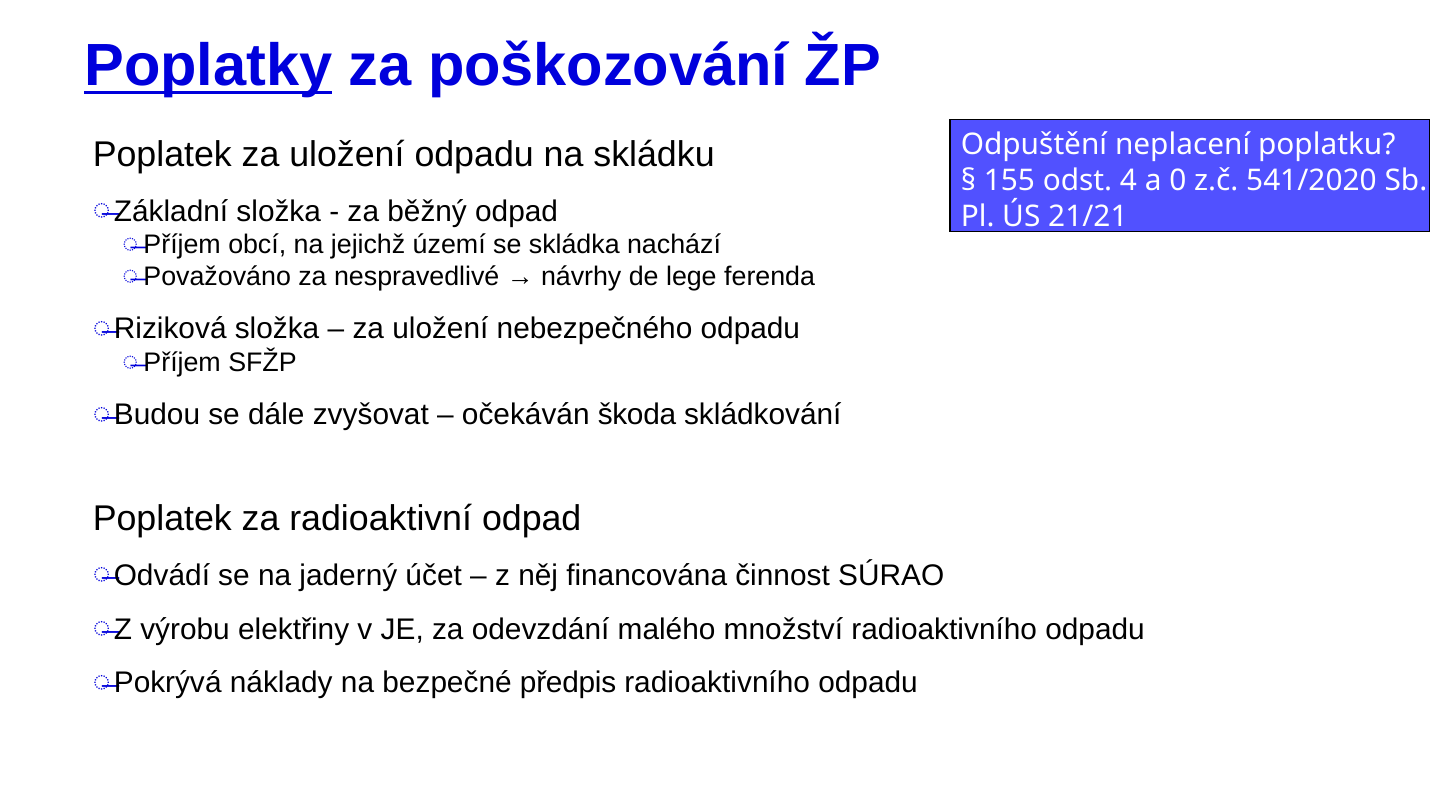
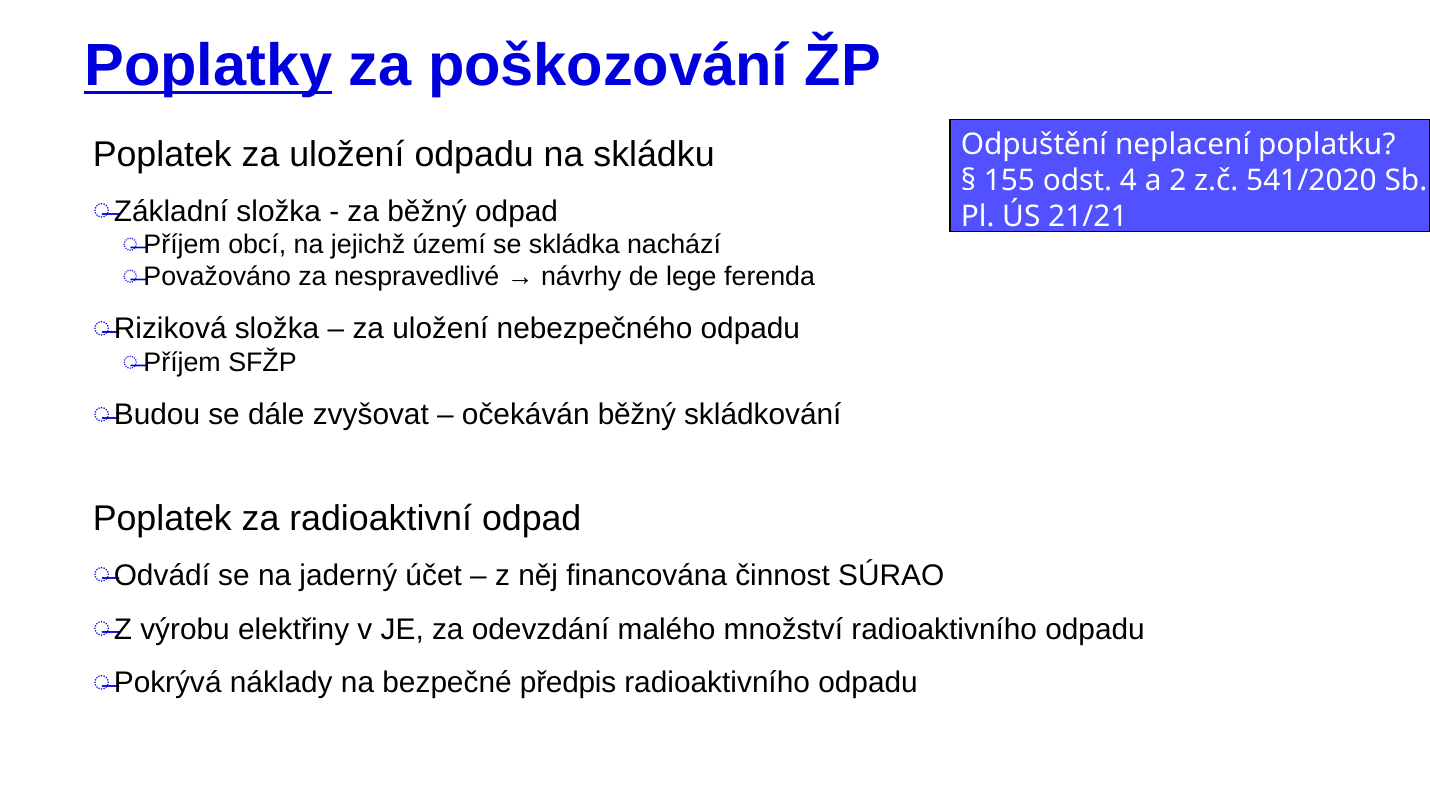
0: 0 -> 2
očekáván škoda: škoda -> běžný
